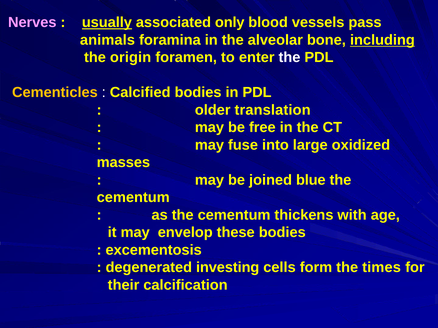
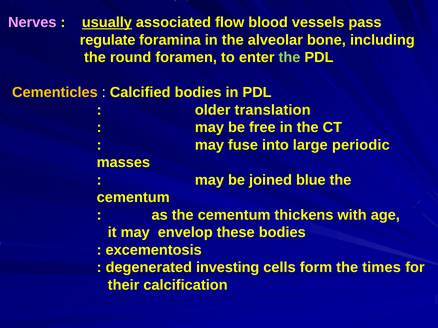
only: only -> flow
animals: animals -> regulate
including underline: present -> none
origin: origin -> round
the at (289, 58) colour: white -> light green
oxidized: oxidized -> periodic
